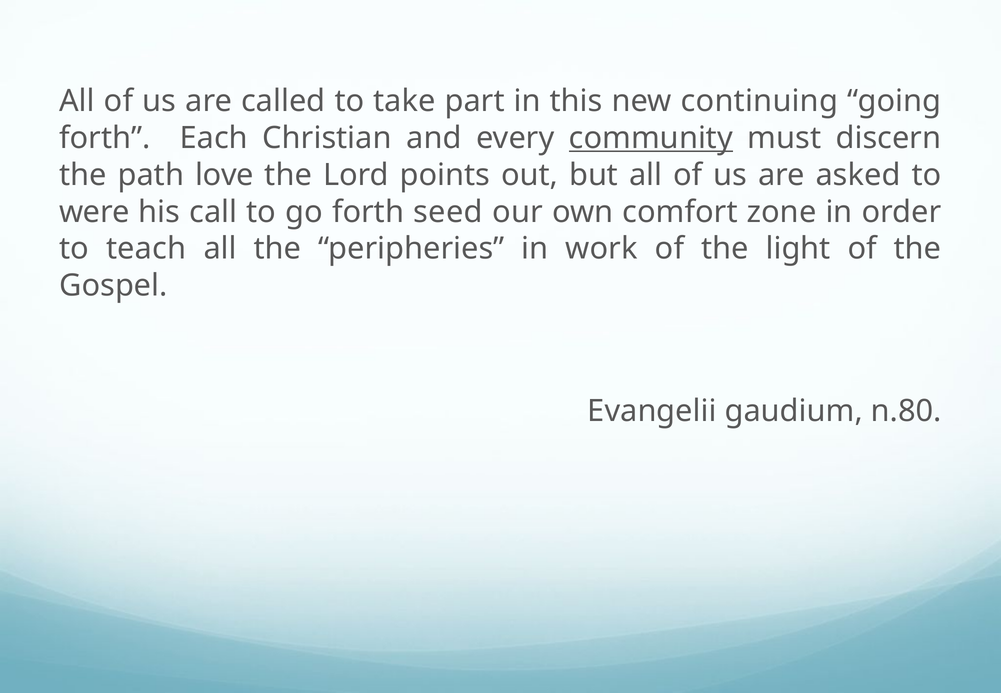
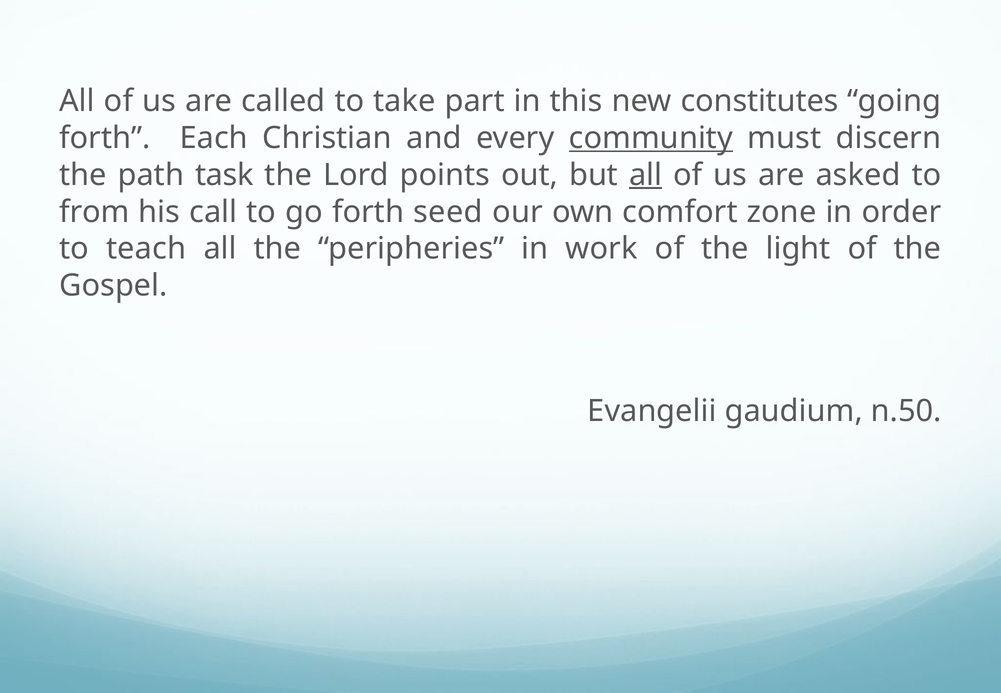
continuing: continuing -> constitutes
love: love -> task
all at (646, 175) underline: none -> present
were: were -> from
n.80: n.80 -> n.50
